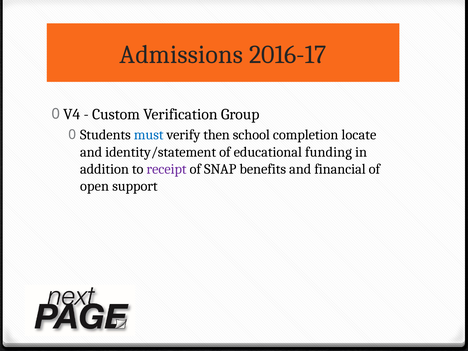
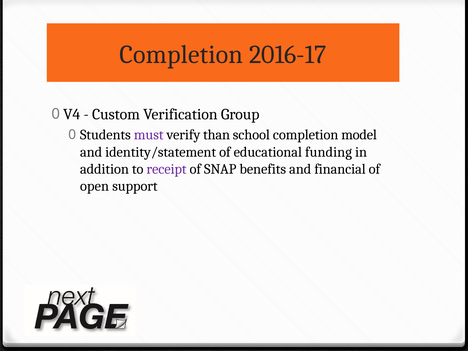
Admissions at (181, 54): Admissions -> Completion
must colour: blue -> purple
then: then -> than
locate: locate -> model
